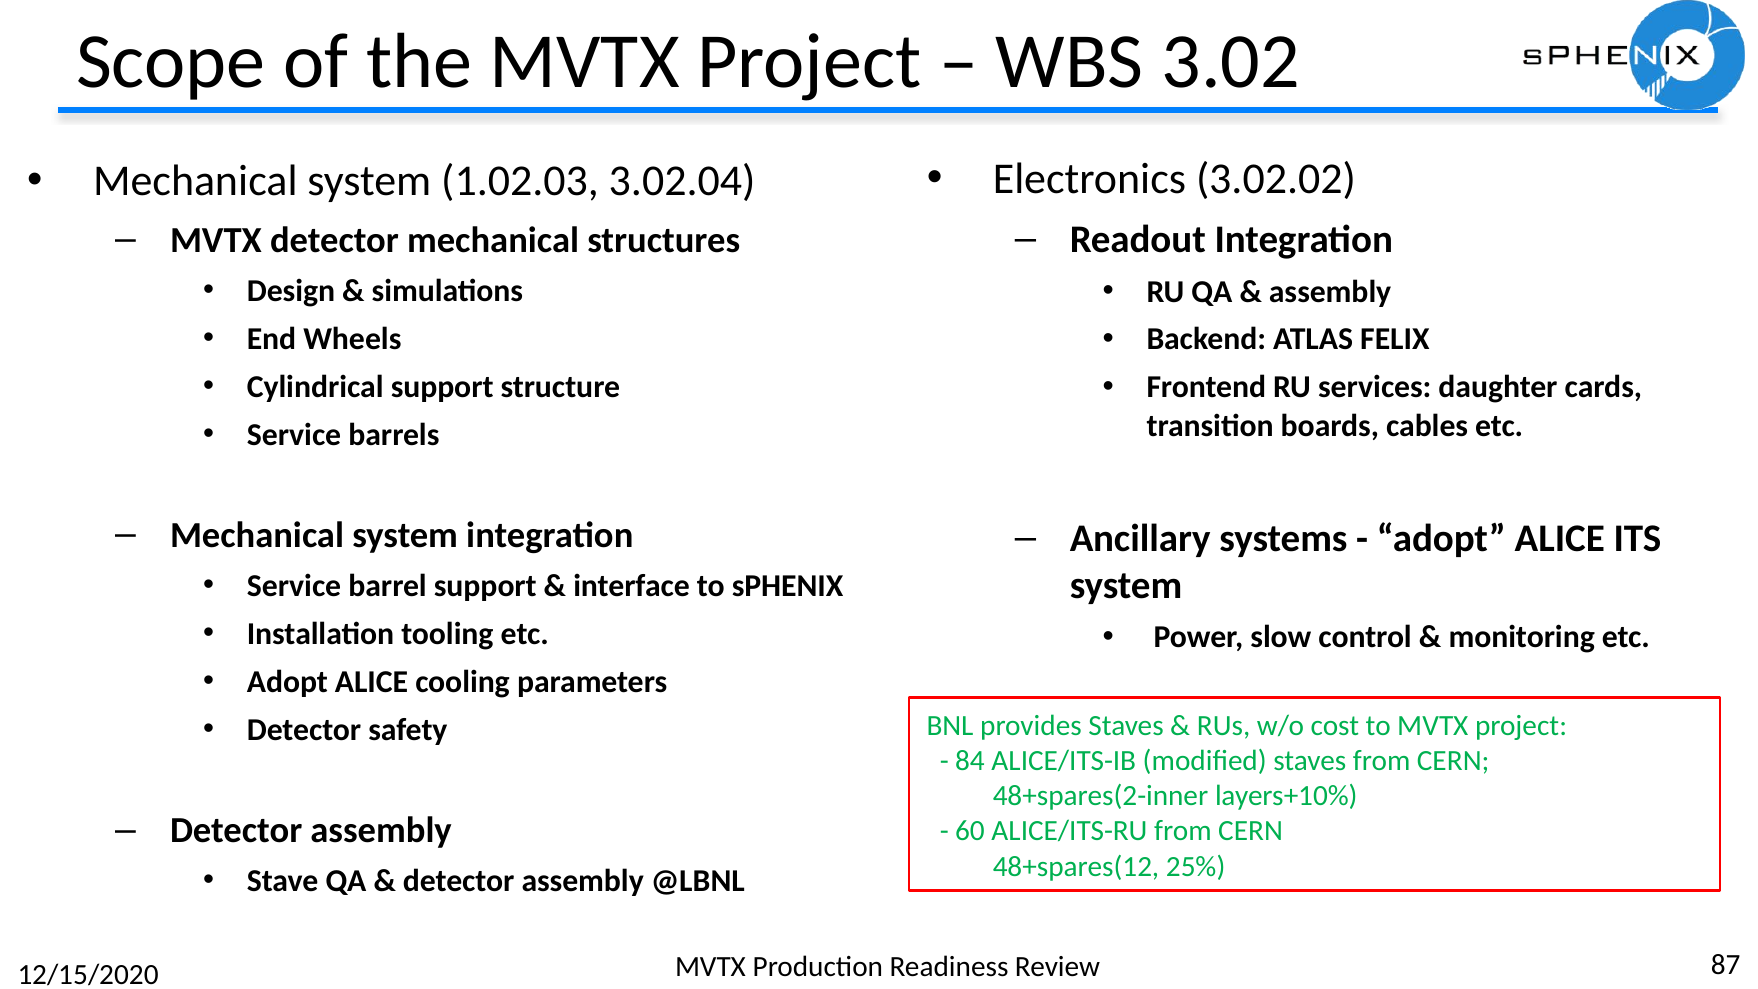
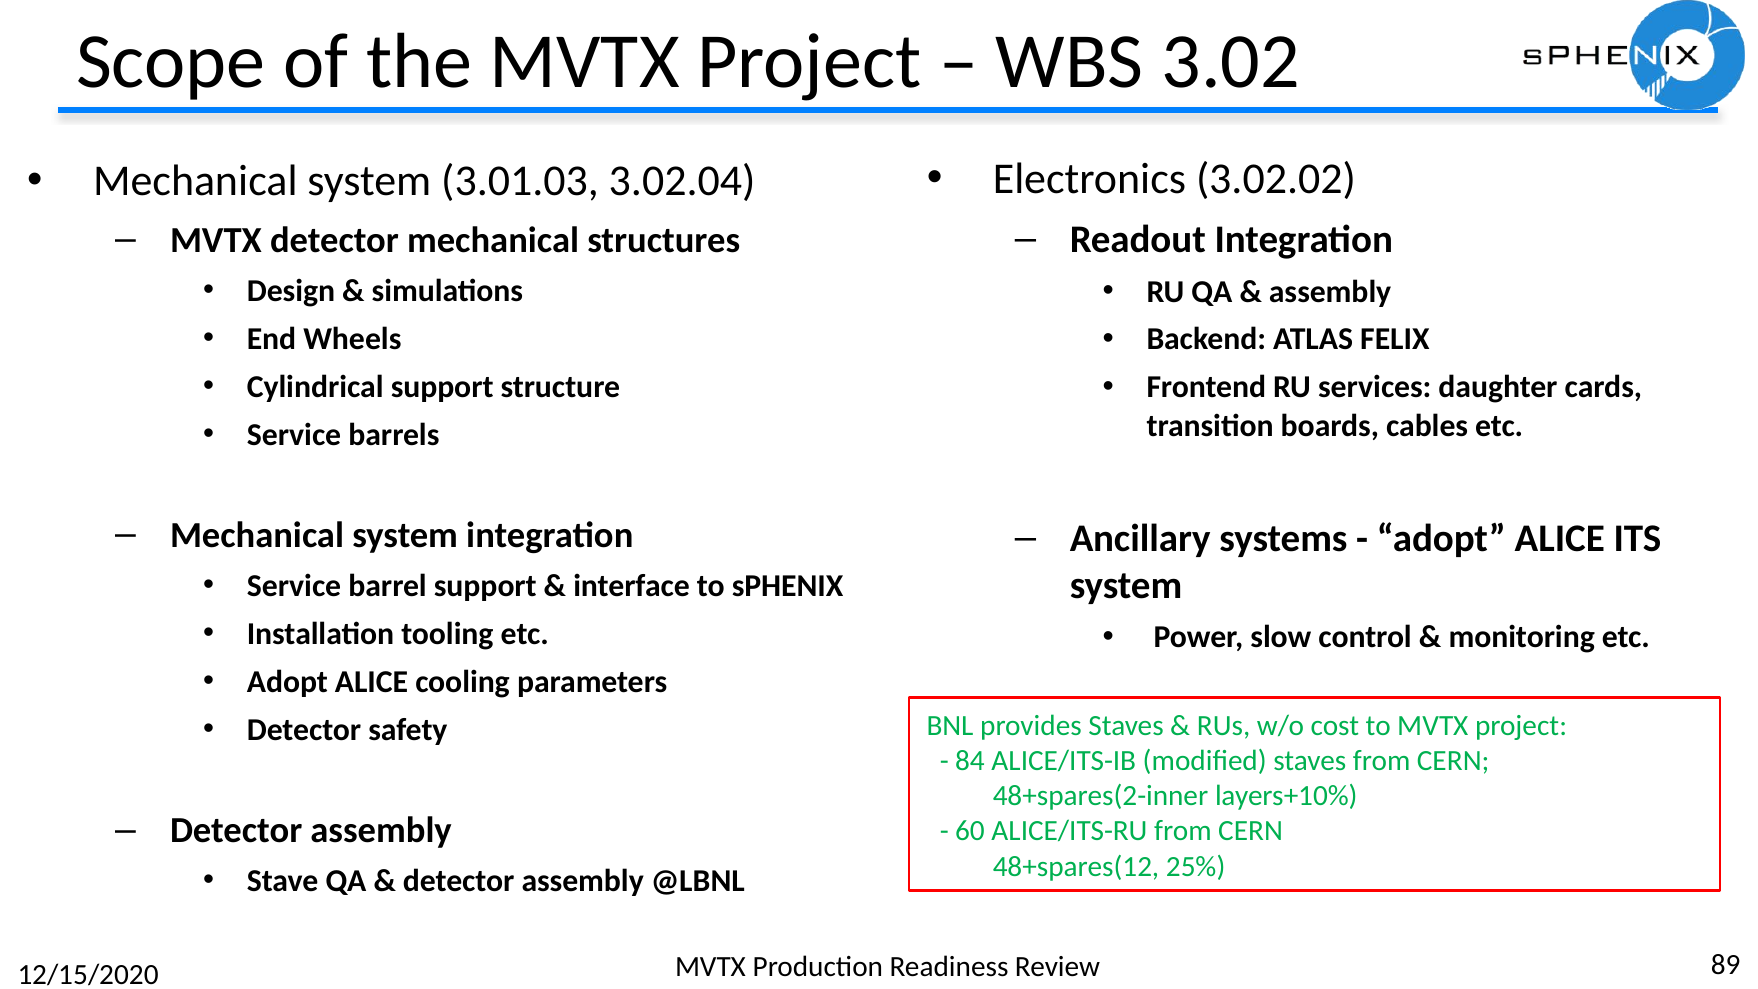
1.02.03: 1.02.03 -> 3.01.03
87: 87 -> 89
